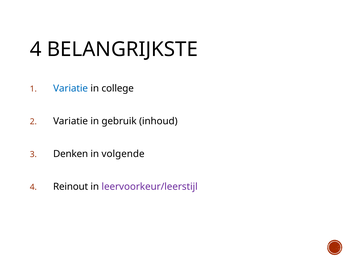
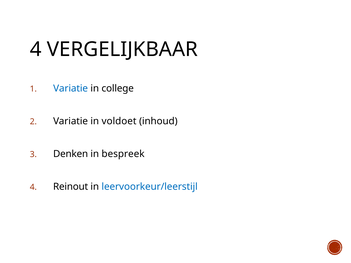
BELANGRIJKSTE: BELANGRIJKSTE -> VERGELIJKBAAR
gebruik: gebruik -> voldoet
volgende: volgende -> bespreek
leervoorkeur/leerstijl colour: purple -> blue
